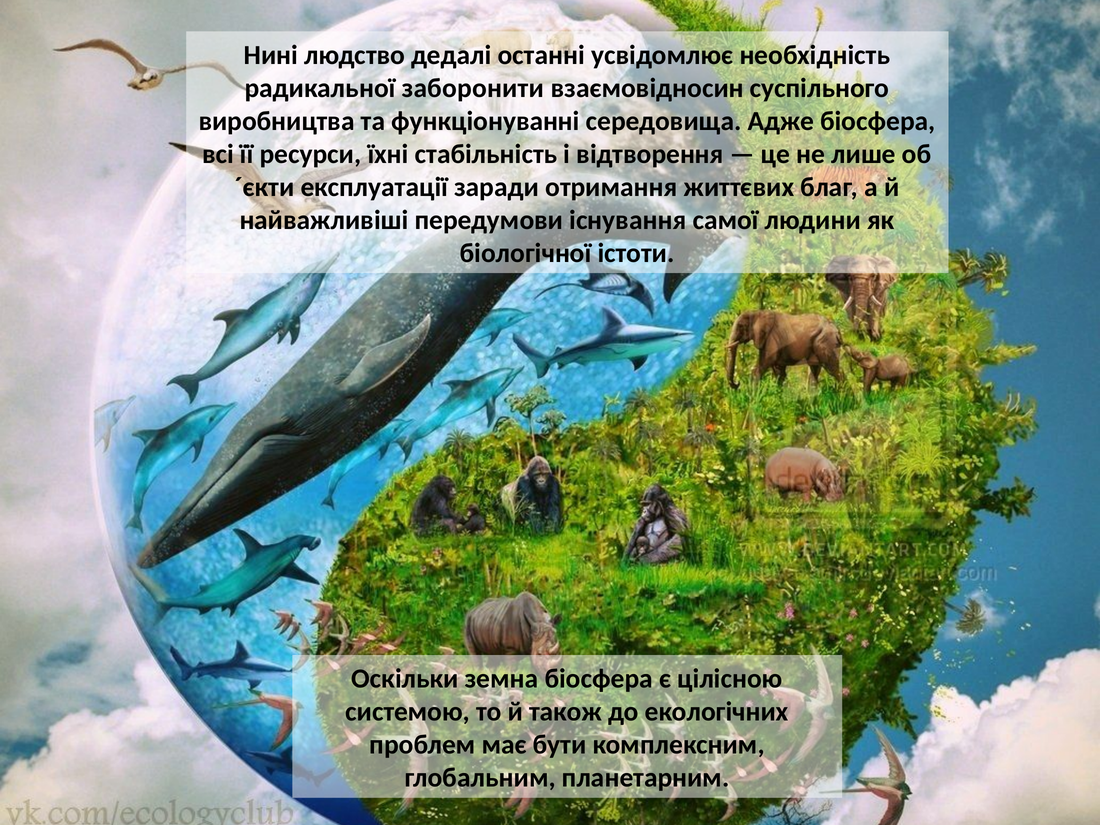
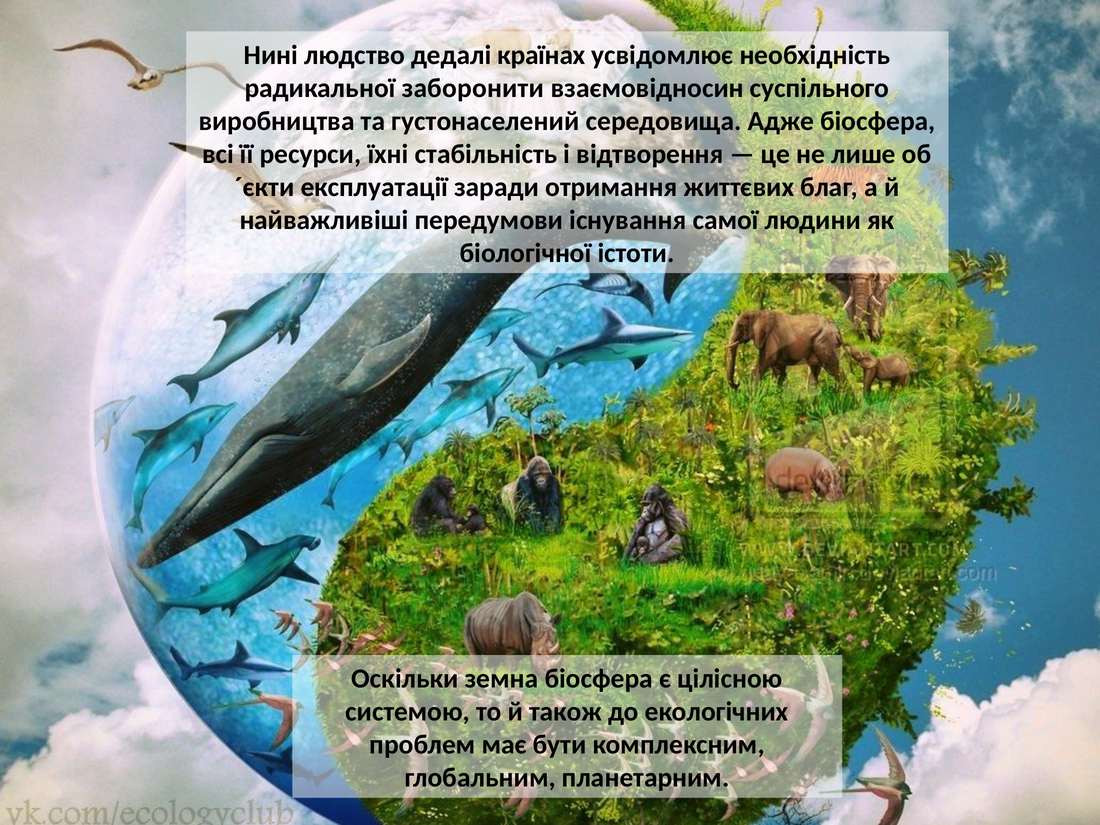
останні: останні -> країнах
функціонуванні: функціонуванні -> густонаселений
